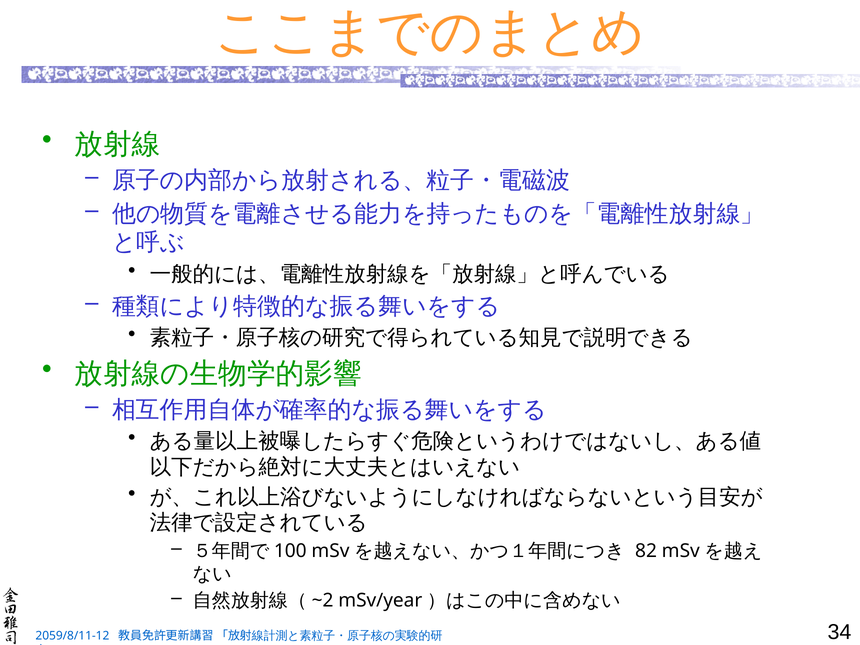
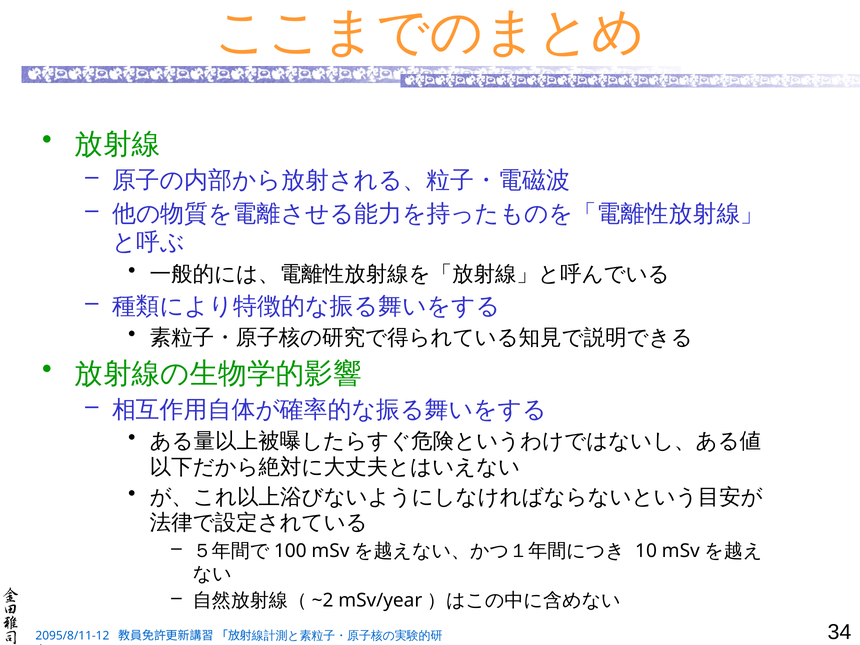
82: 82 -> 10
2059/8/11-12: 2059/8/11-12 -> 2095/8/11-12
